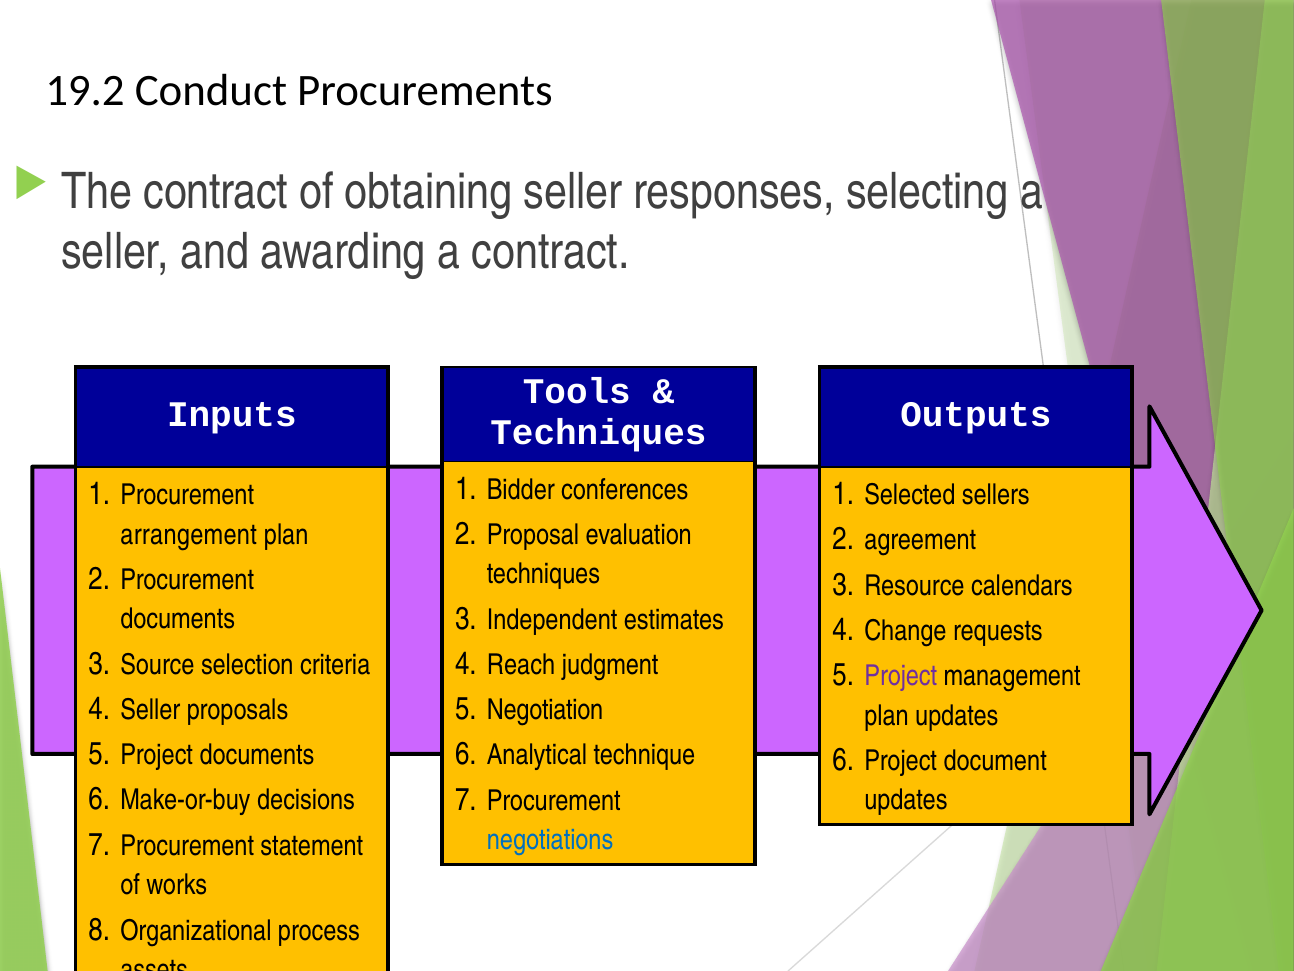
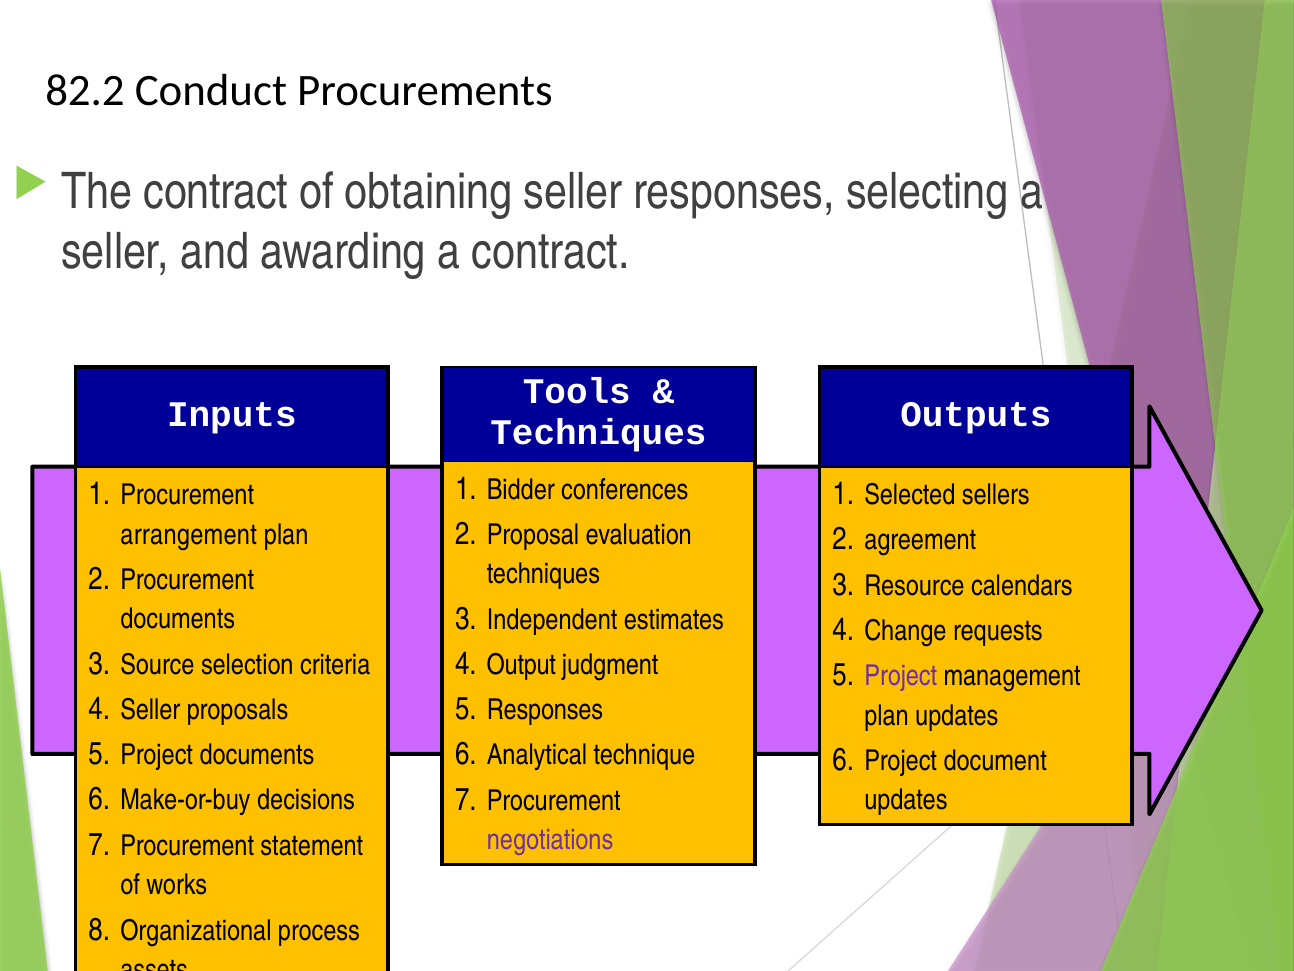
19.2: 19.2 -> 82.2
Reach: Reach -> Output
Negotiation at (545, 710): Negotiation -> Responses
negotiations colour: blue -> purple
